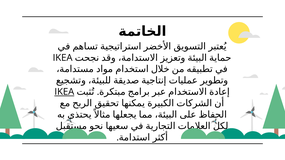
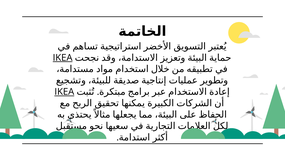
IKEA at (63, 58) underline: none -> present
